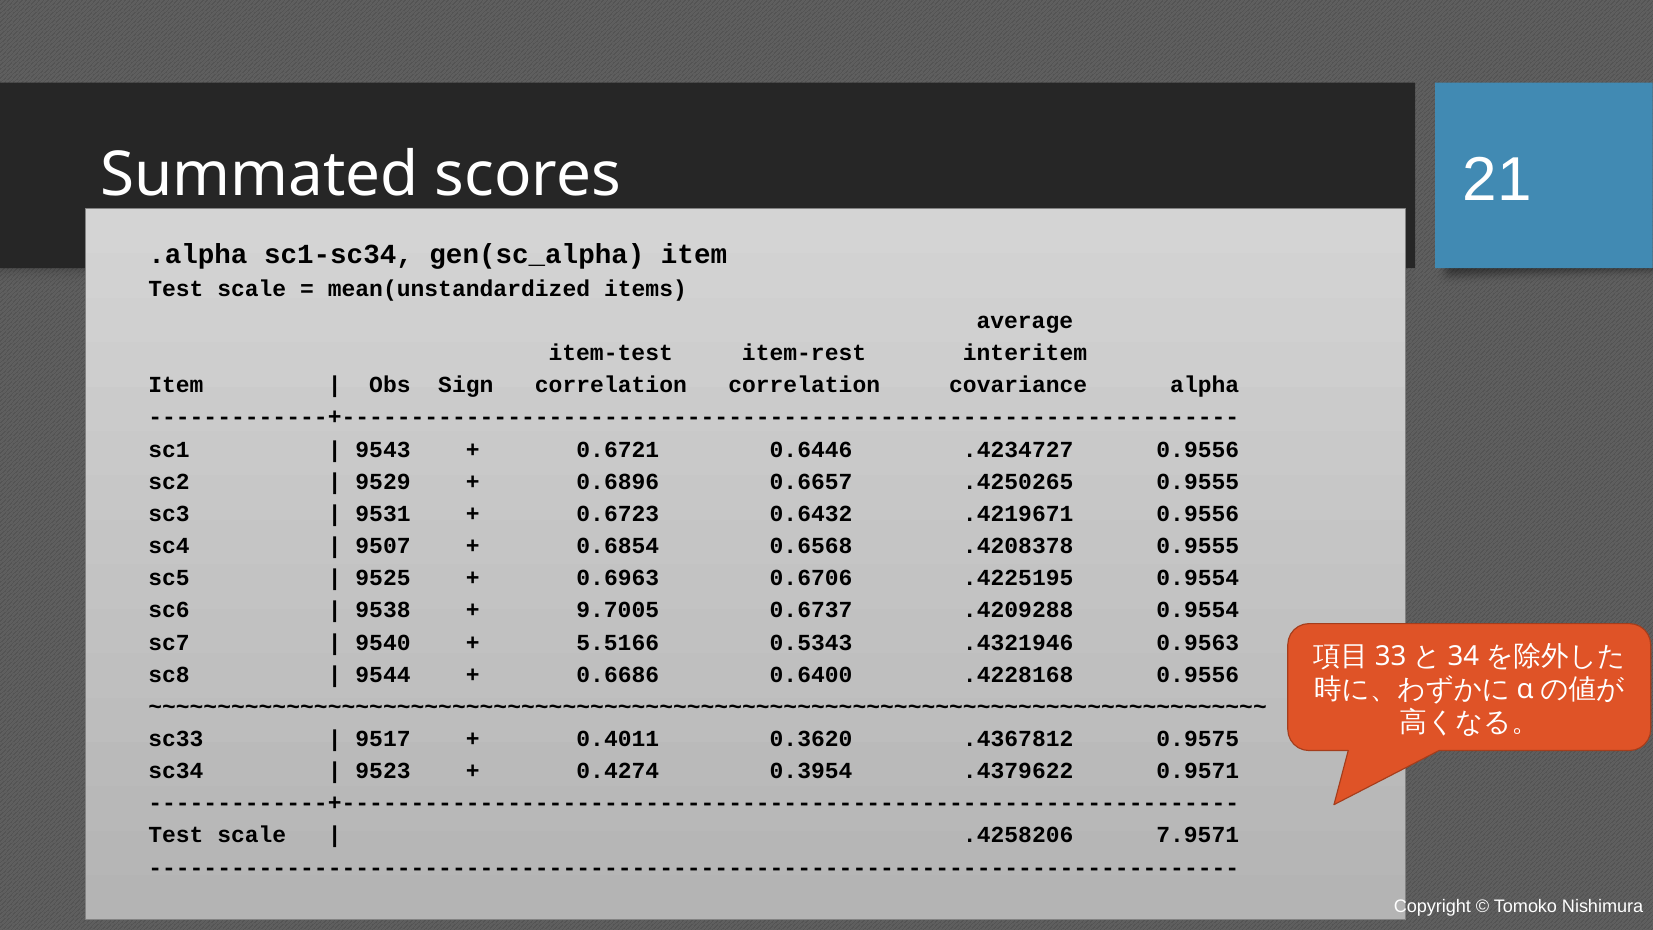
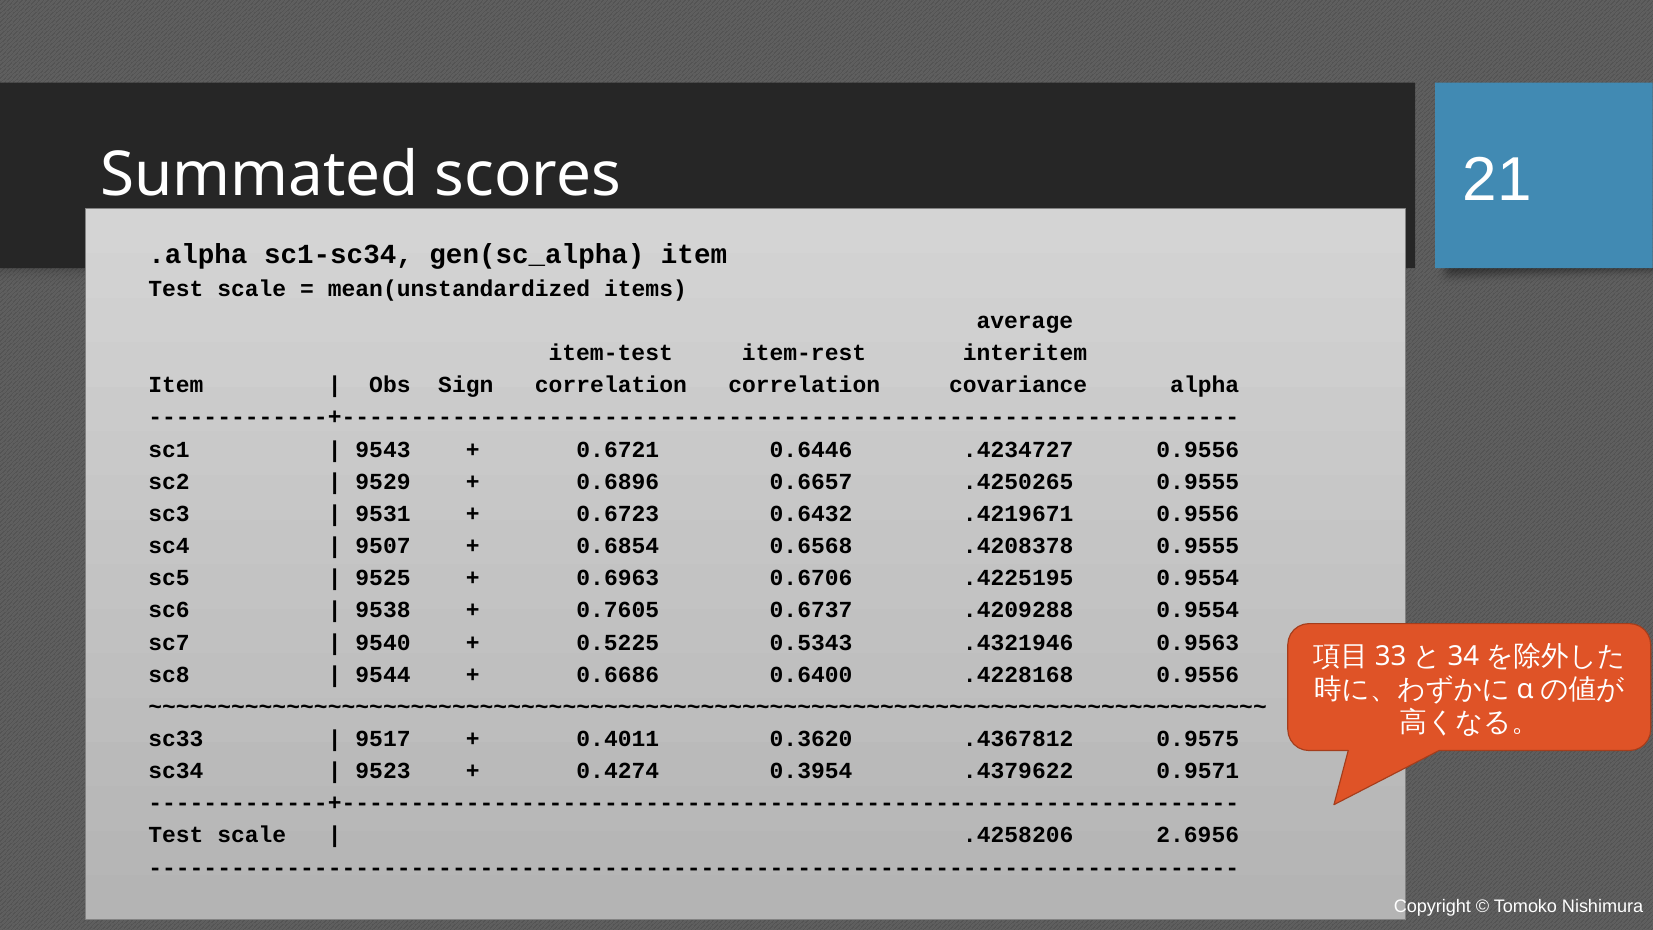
9.7005: 9.7005 -> 0.7605
5.5166: 5.5166 -> 0.5225
7.9571: 7.9571 -> 2.6956
